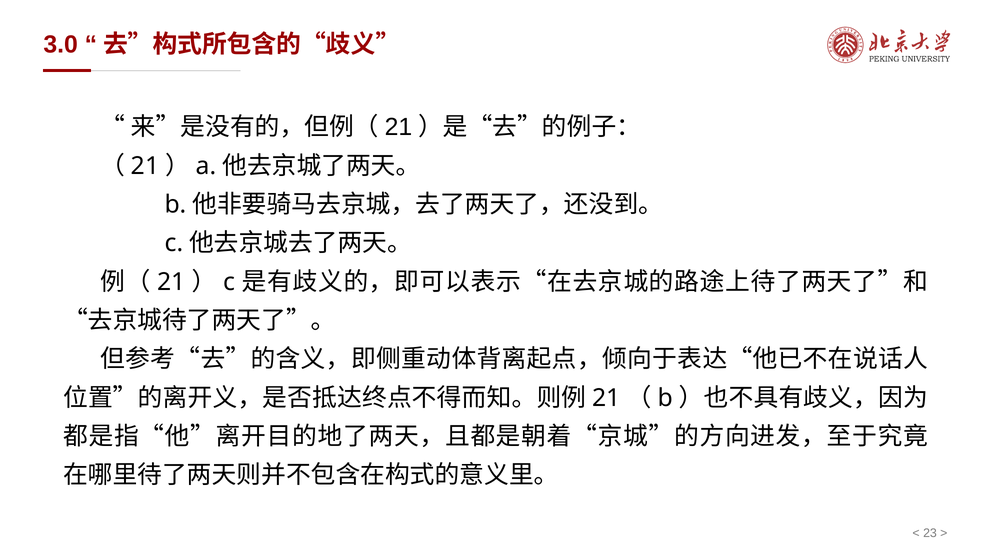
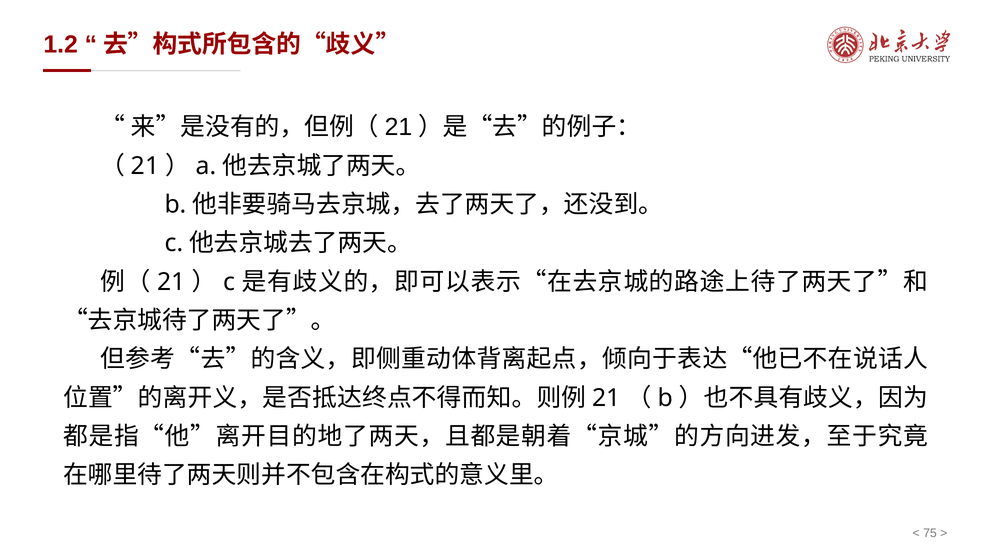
3.0: 3.0 -> 1.2
23: 23 -> 75
